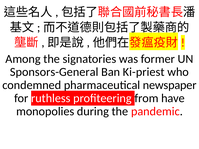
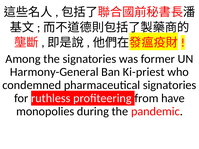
Sponsors-General: Sponsors-General -> Harmony-General
newspaper at (170, 85): newspaper -> signatories
